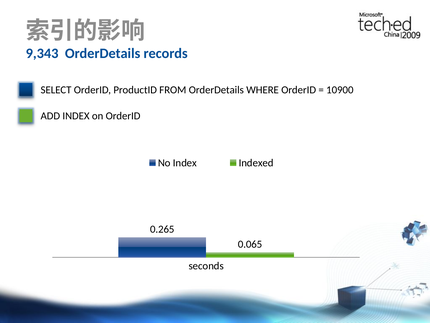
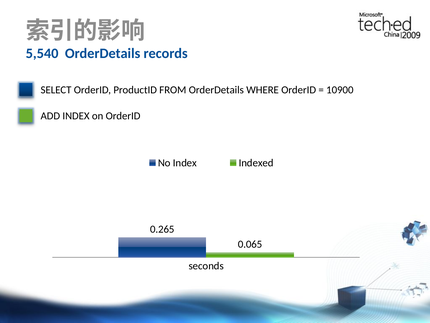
9,343: 9,343 -> 5,540
